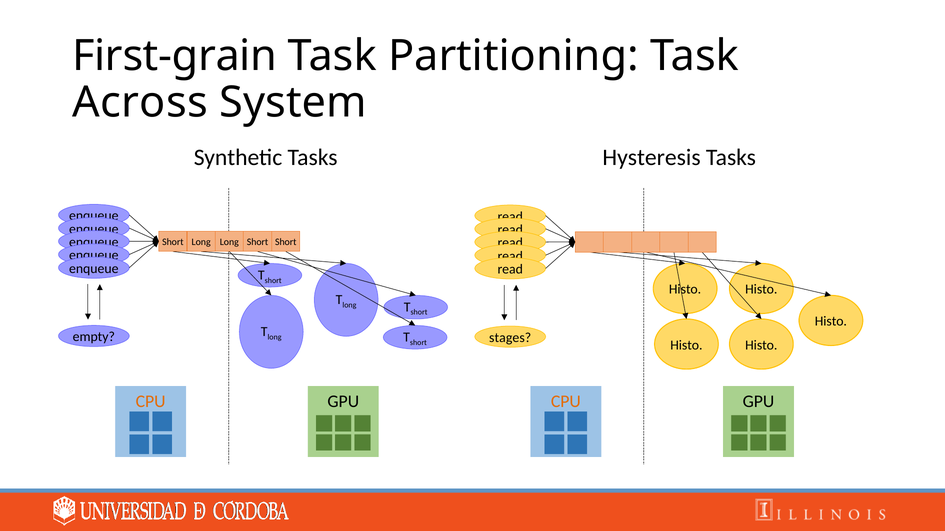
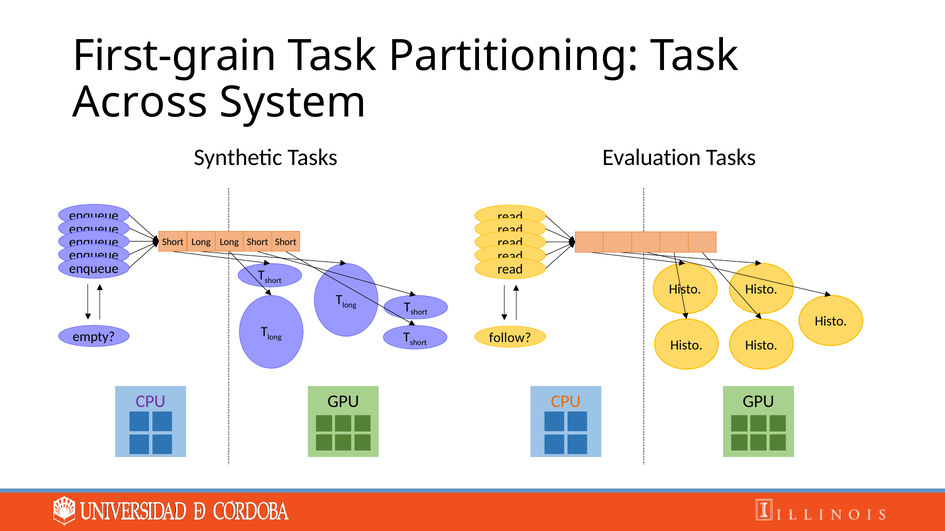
Hysteresis: Hysteresis -> Evaluation
stages: stages -> follow
CPU at (151, 402) colour: orange -> purple
